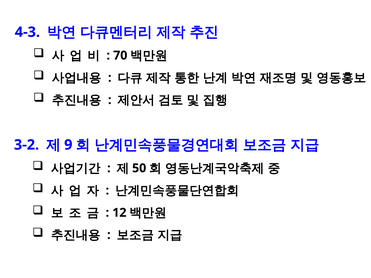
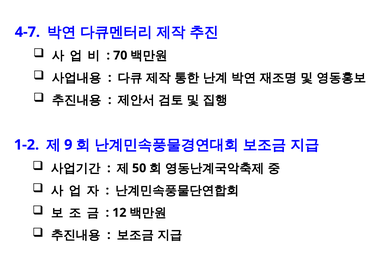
4-3: 4-3 -> 4-7
3-2: 3-2 -> 1-2
